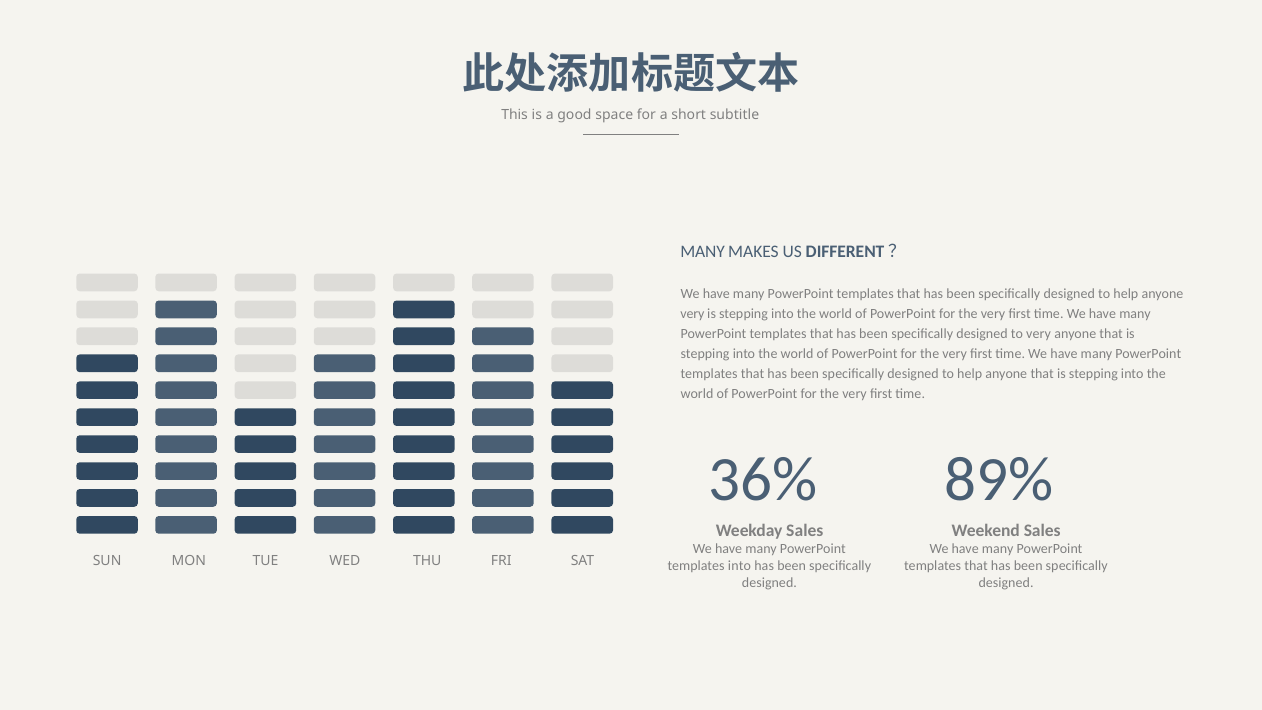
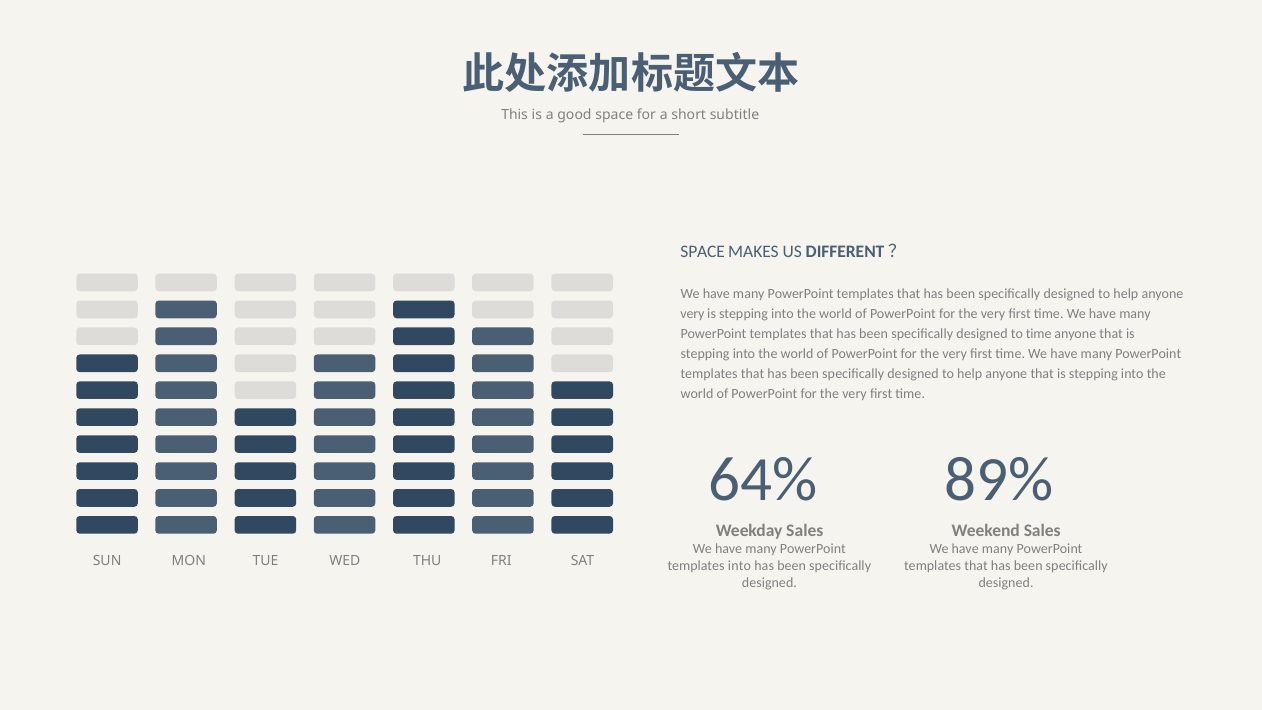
MANY at (703, 252): MANY -> SPACE
to very: very -> time
36%: 36% -> 64%
